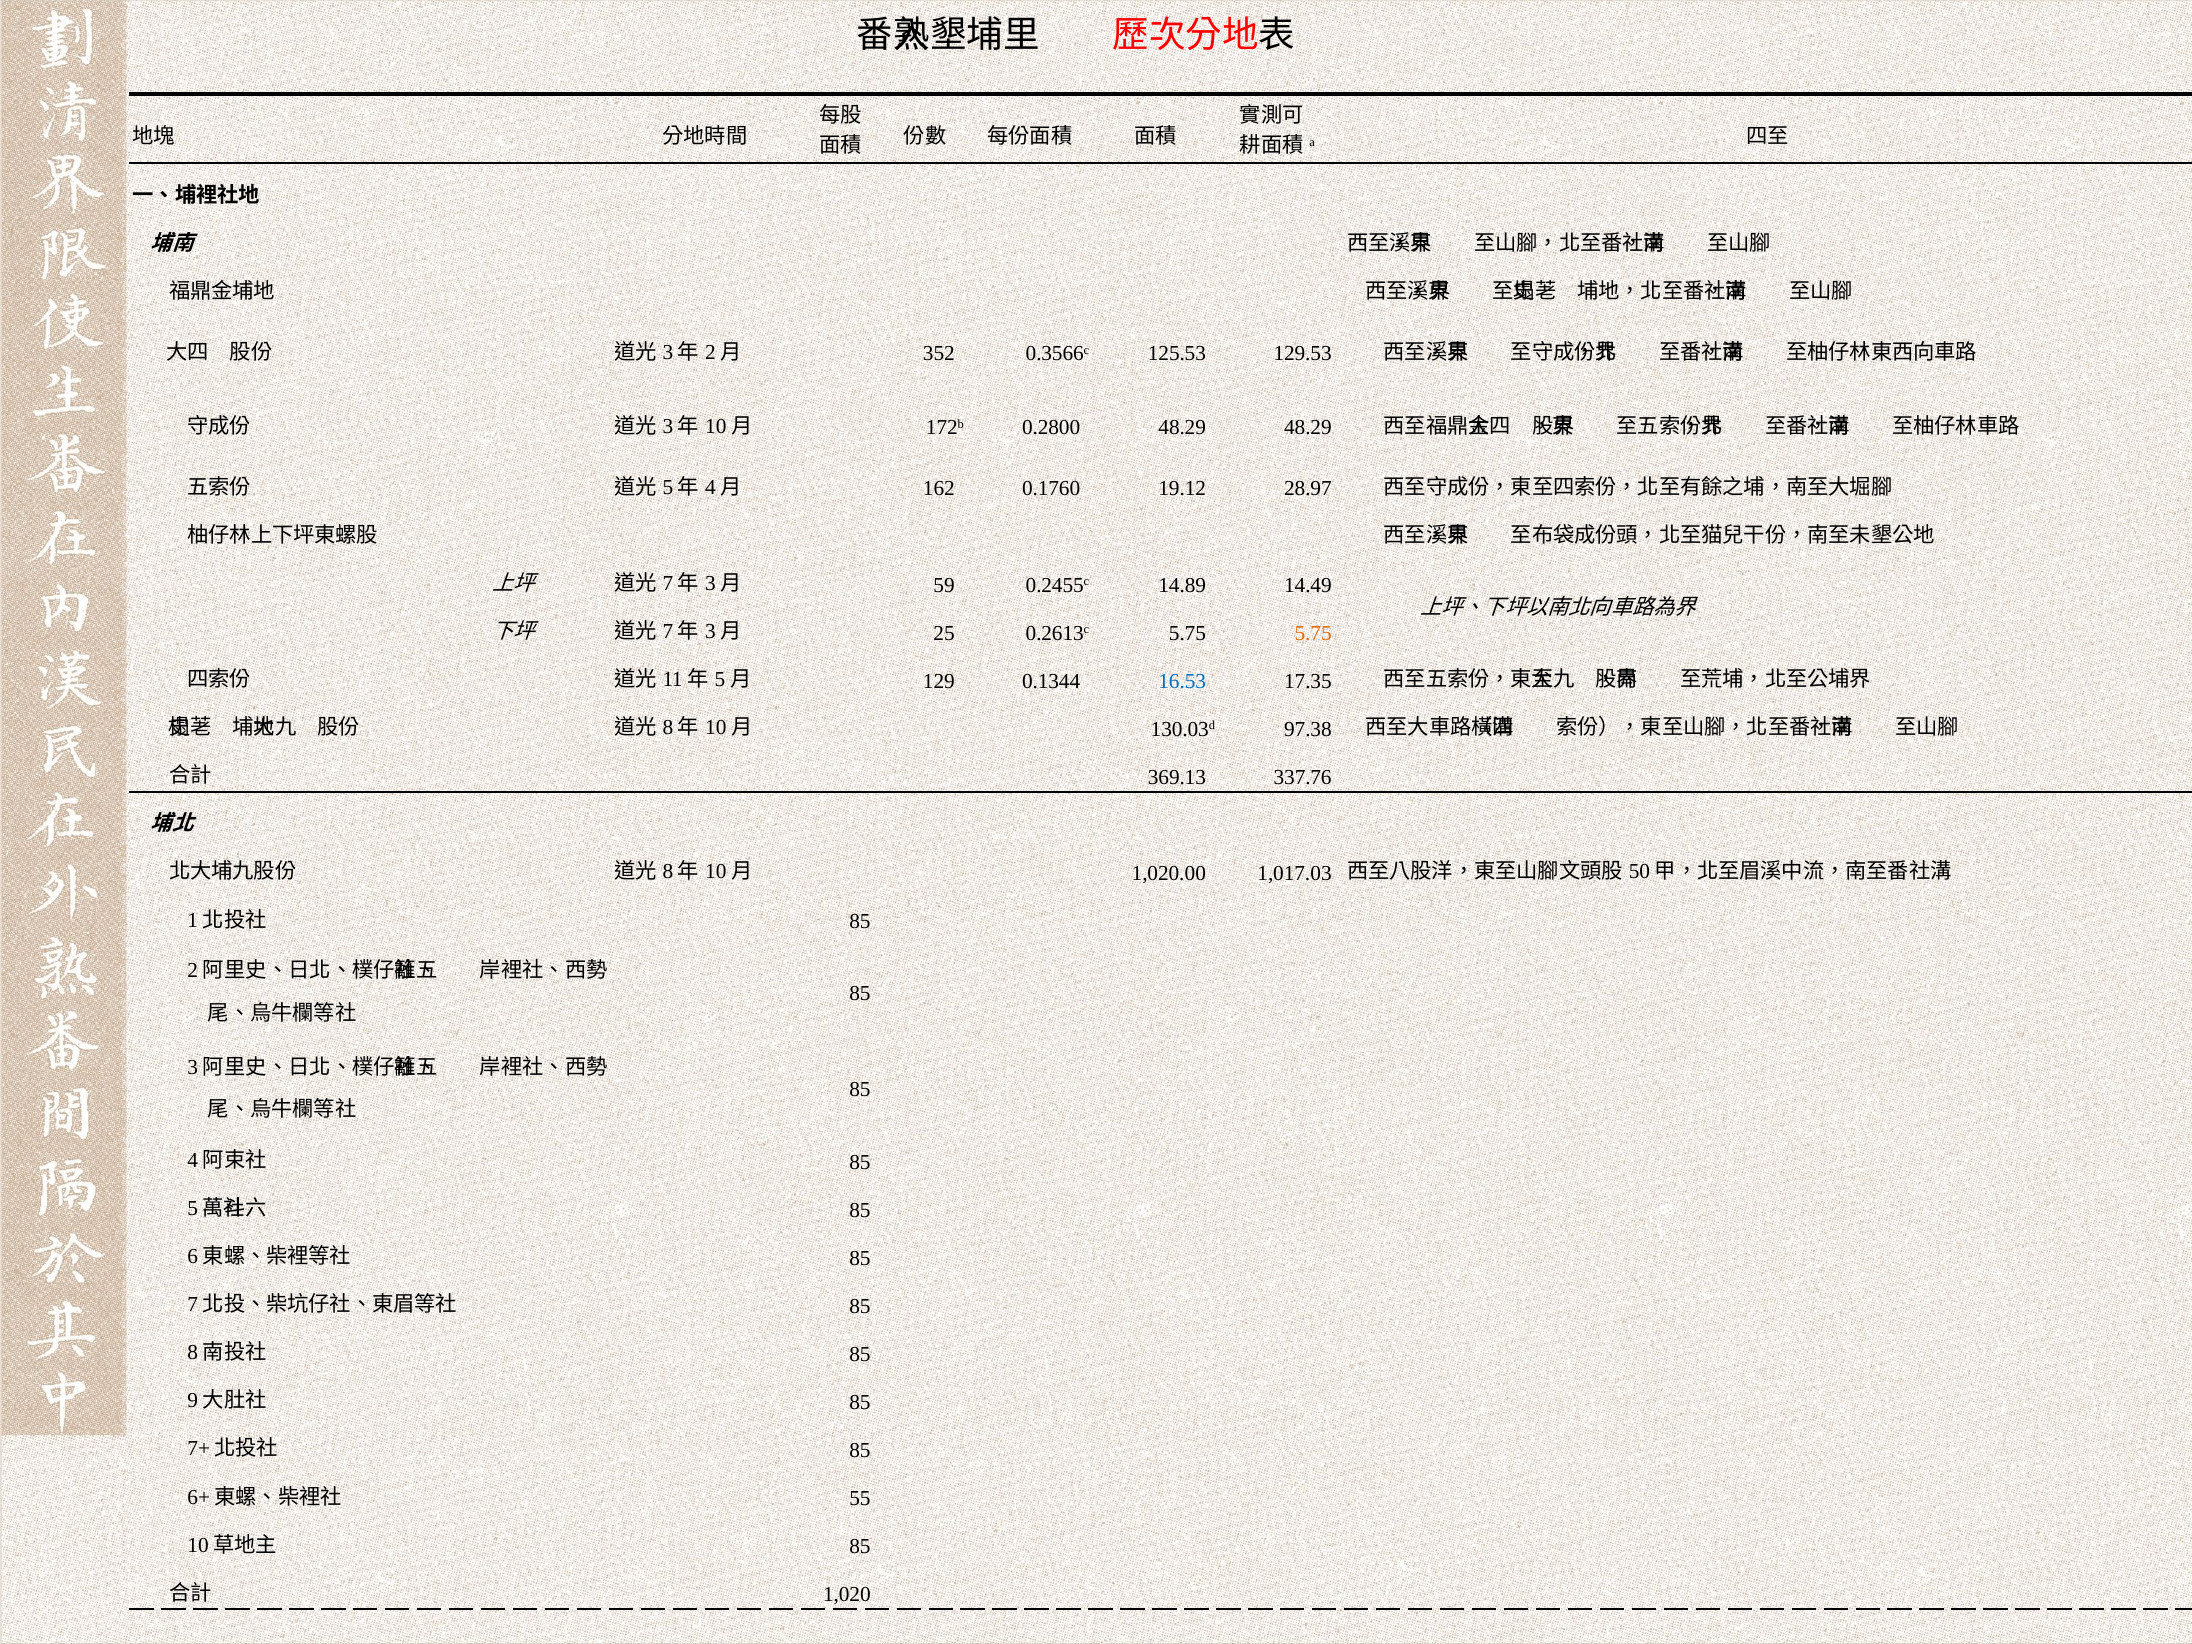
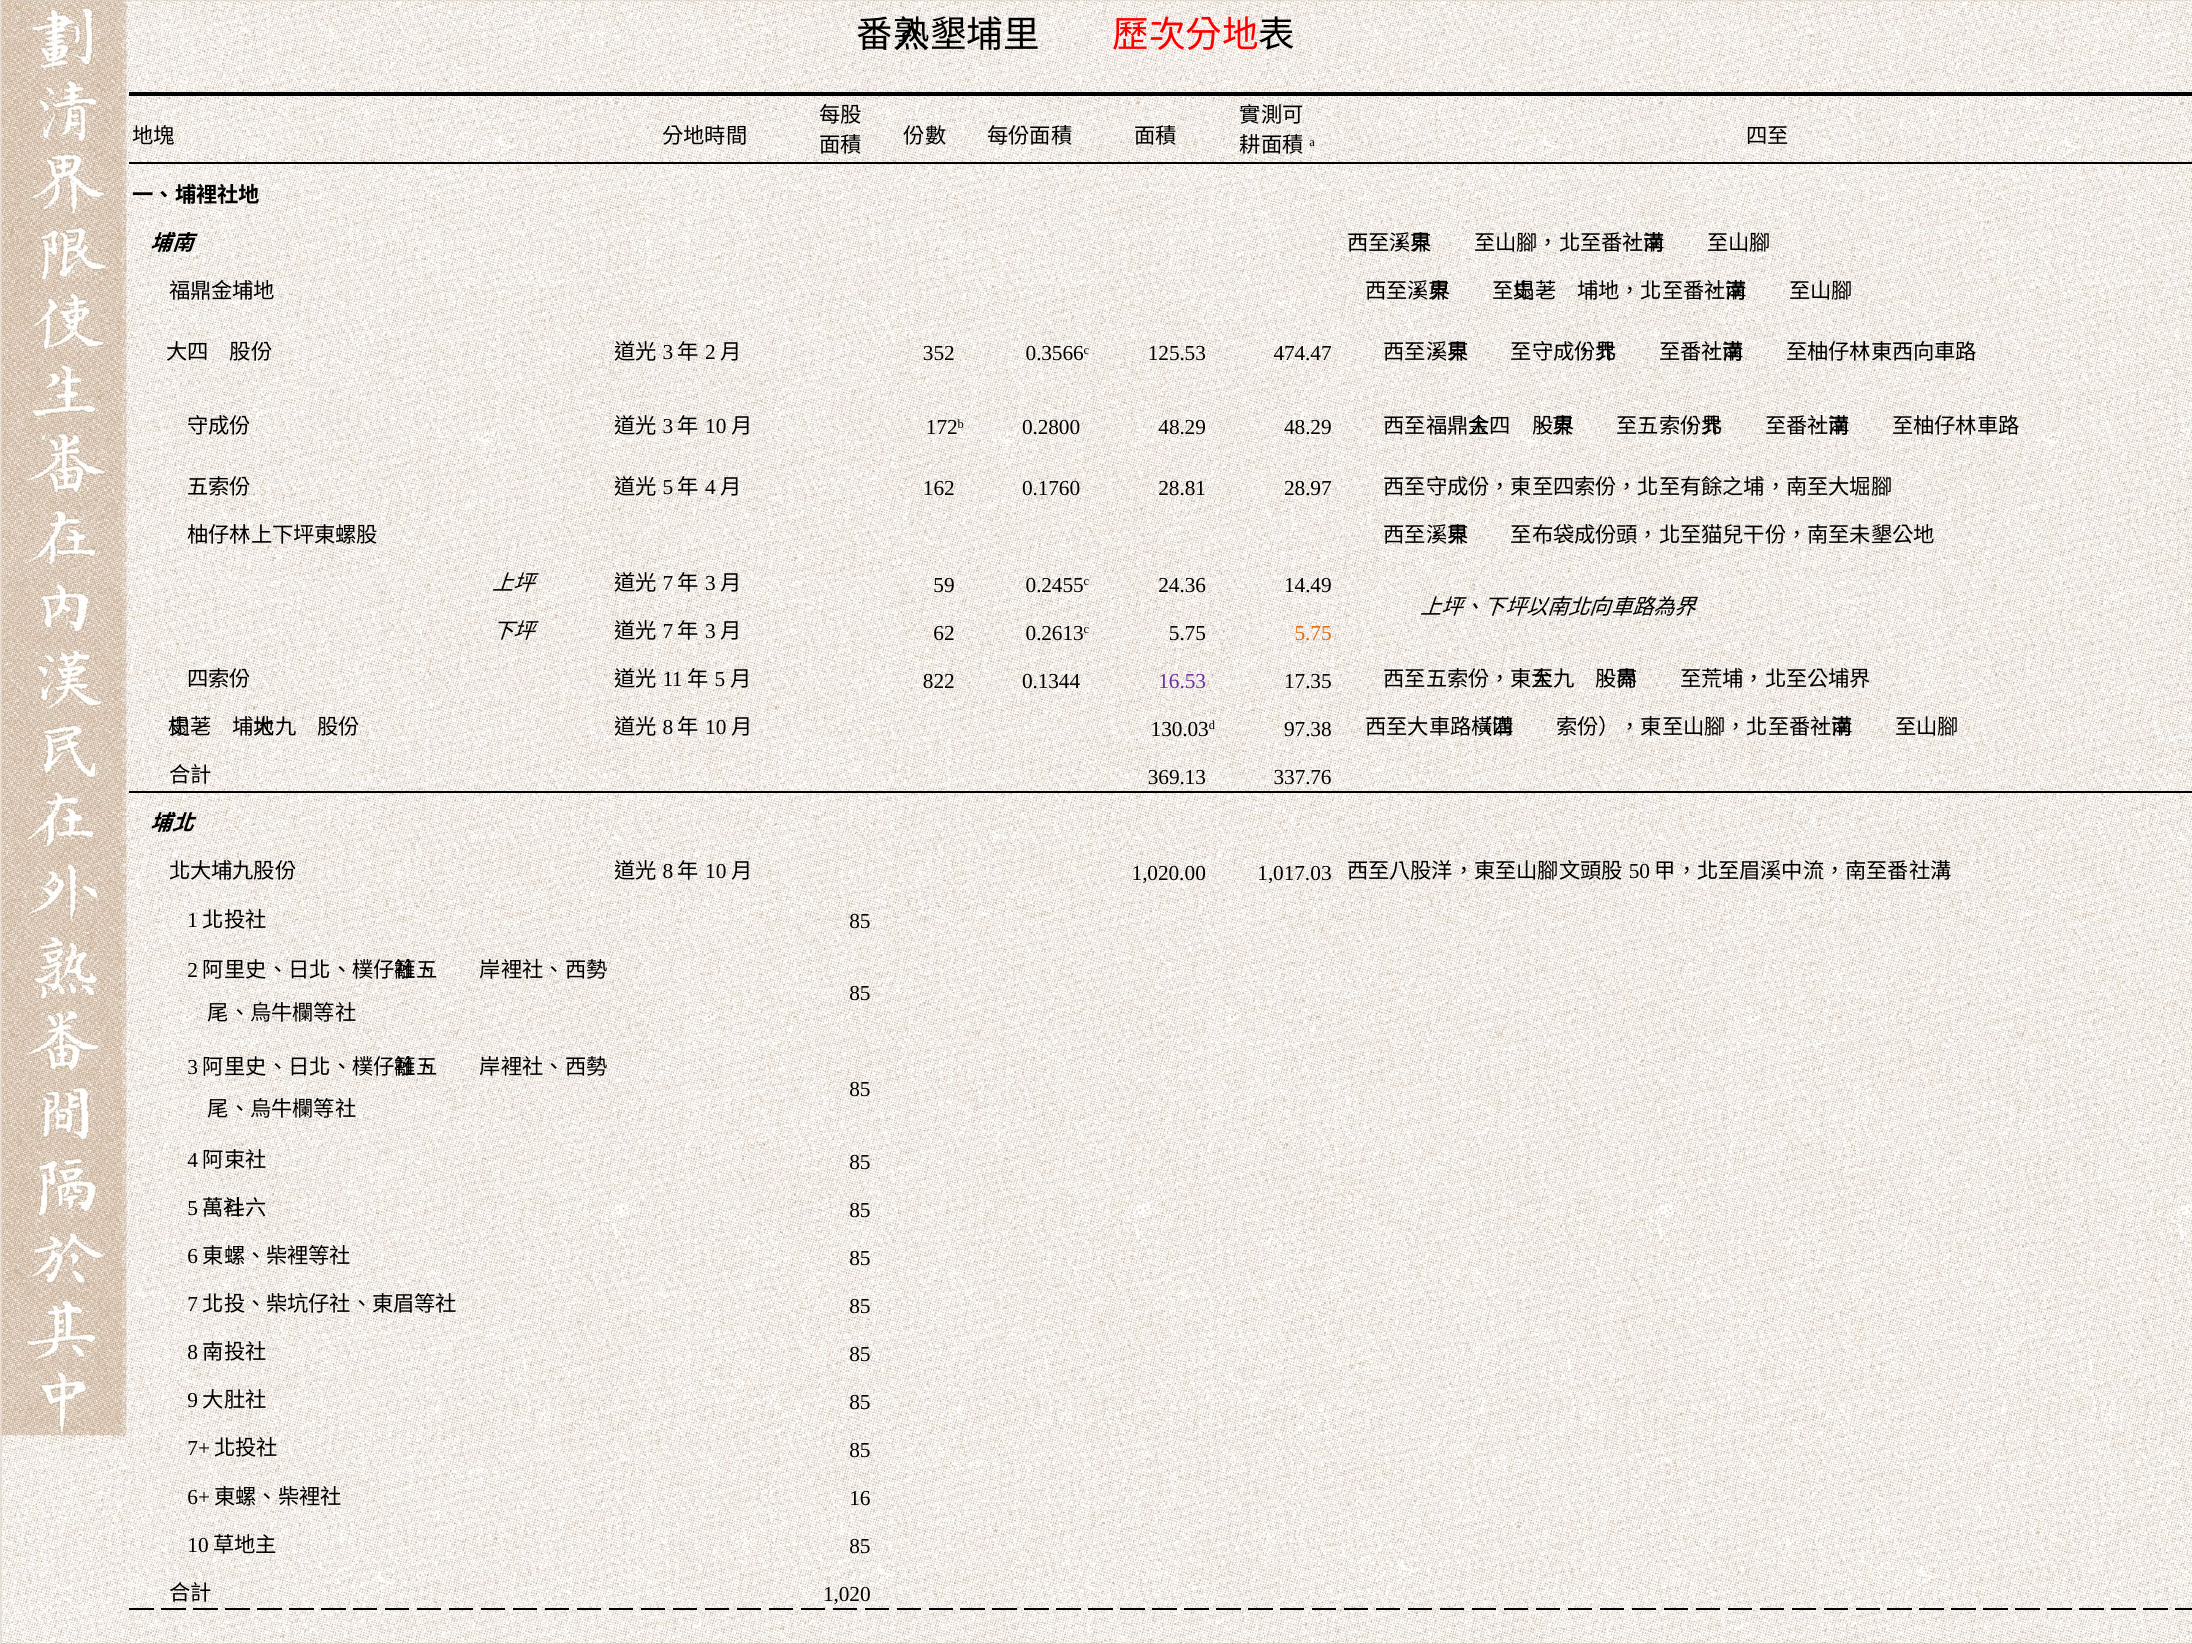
129.53: 129.53 -> 474.47
19.12: 19.12 -> 28.81
14.89: 14.89 -> 24.36
25: 25 -> 62
129: 129 -> 822
16.53 colour: blue -> purple
55: 55 -> 16
